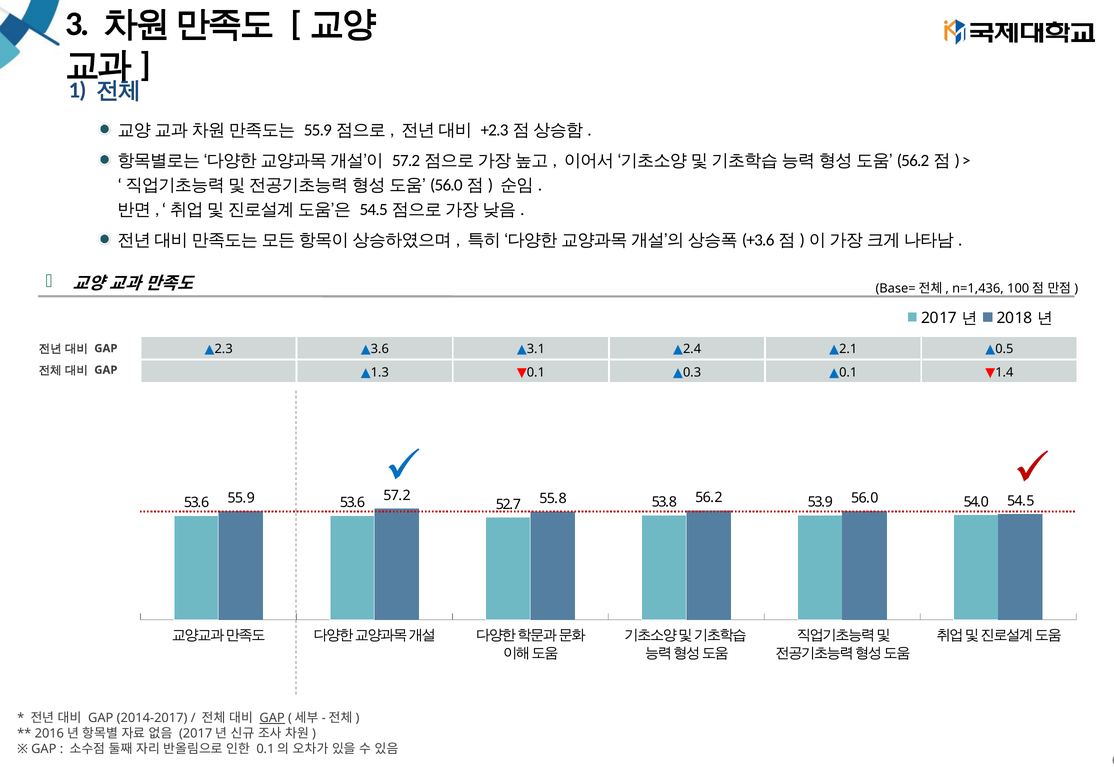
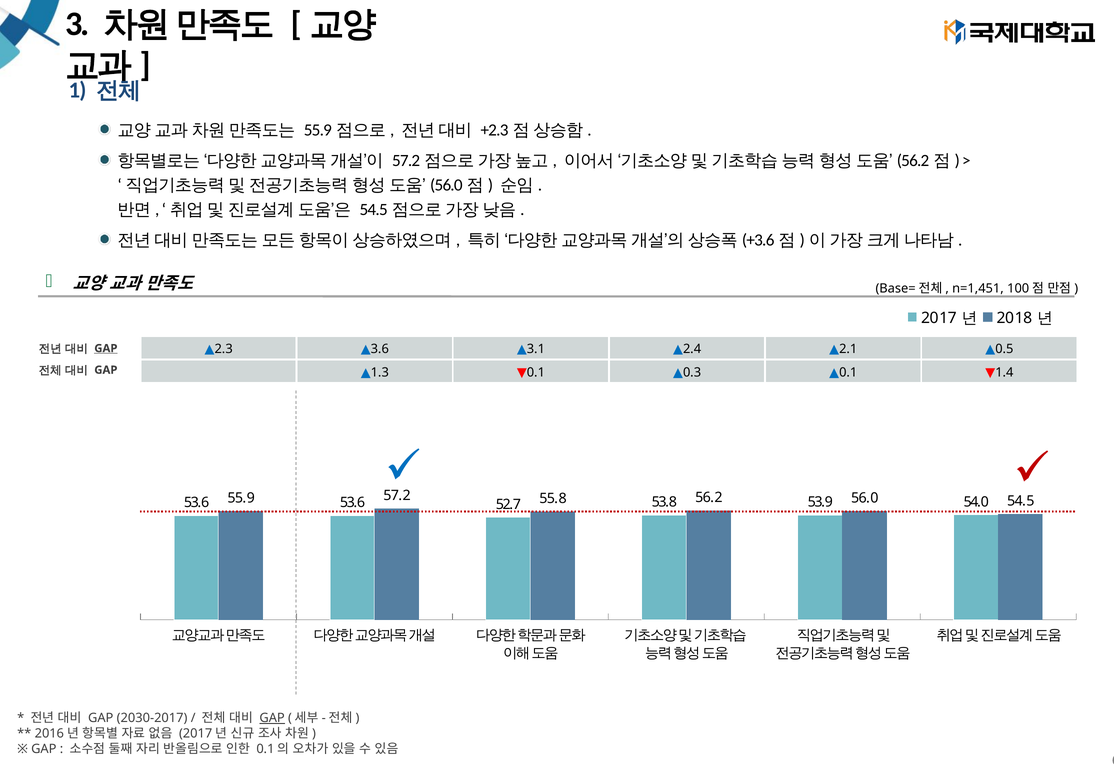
n=1,436: n=1,436 -> n=1,451
GAP at (106, 349) underline: none -> present
2014-2017: 2014-2017 -> 2030-2017
